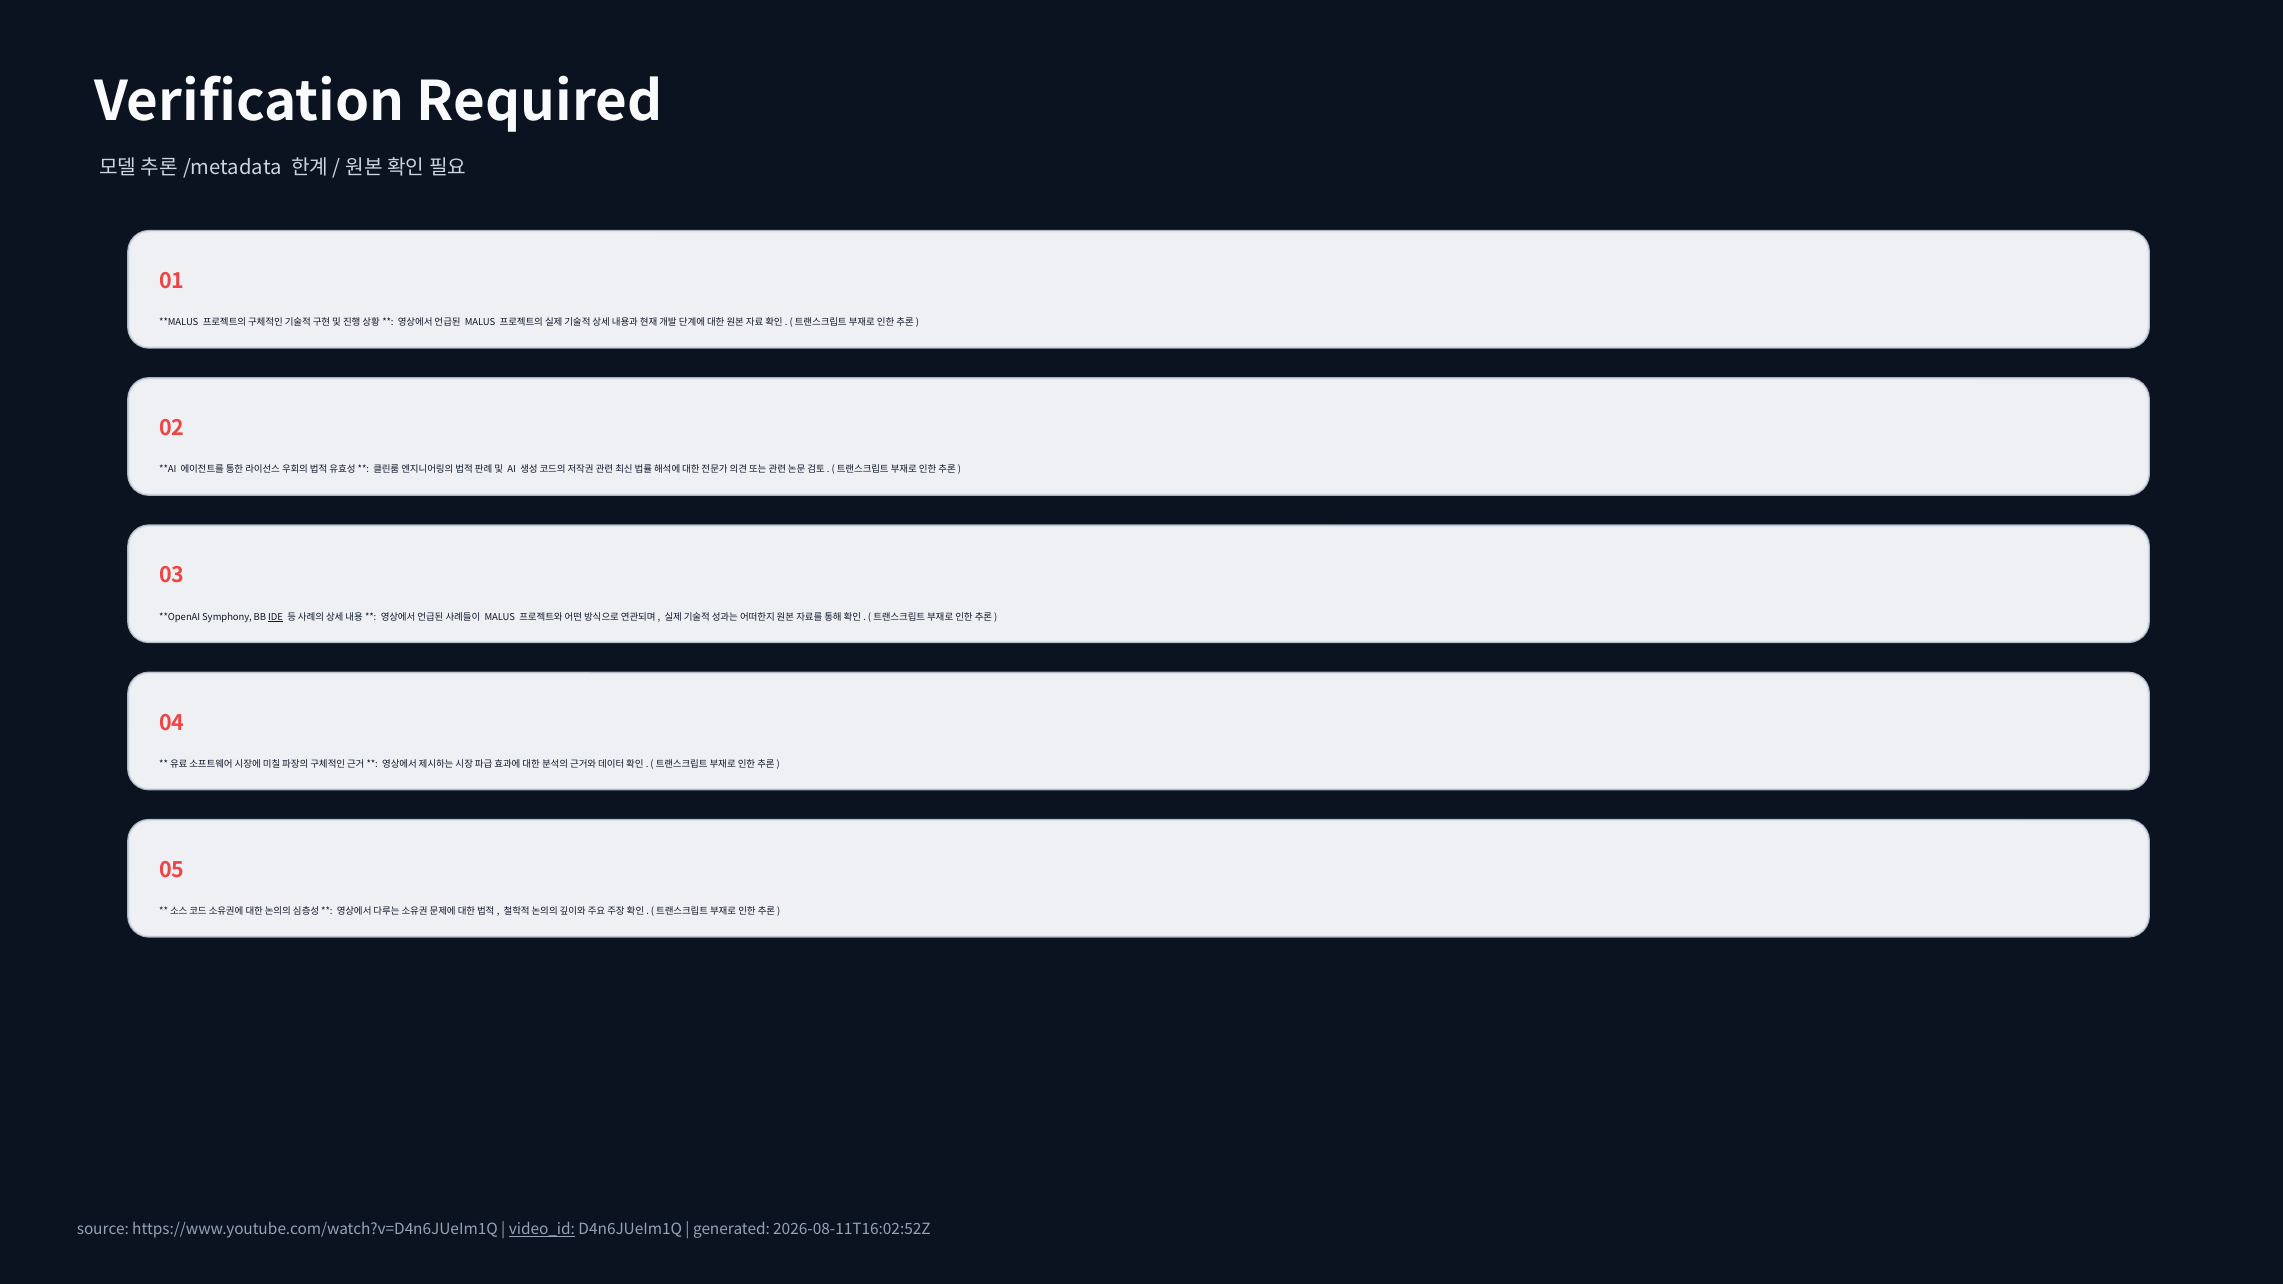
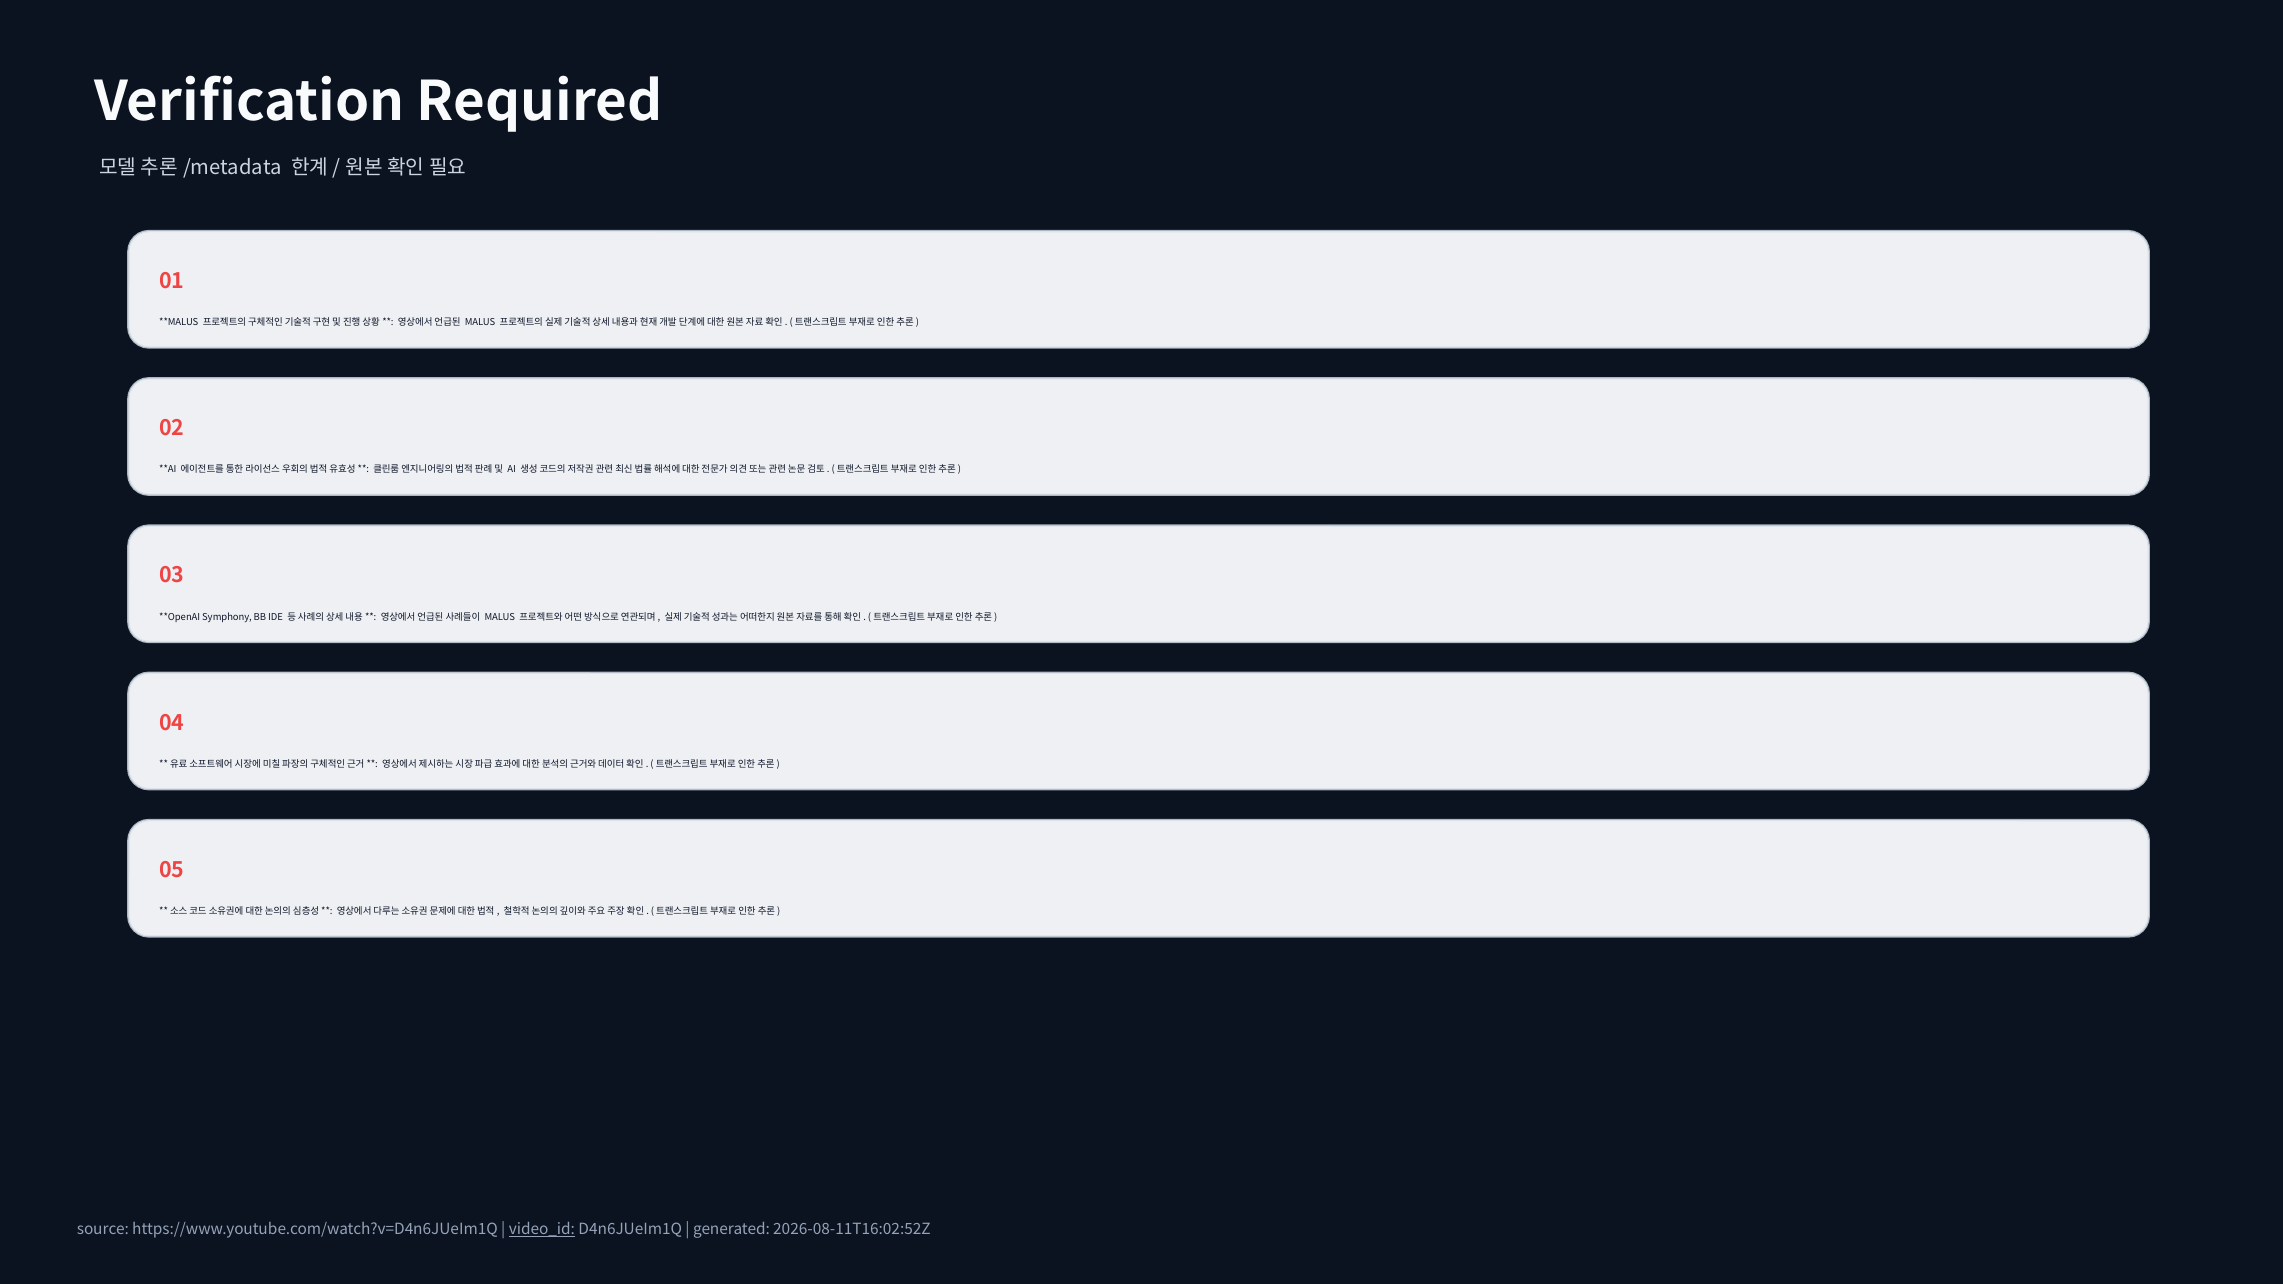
IDE underline: present -> none
